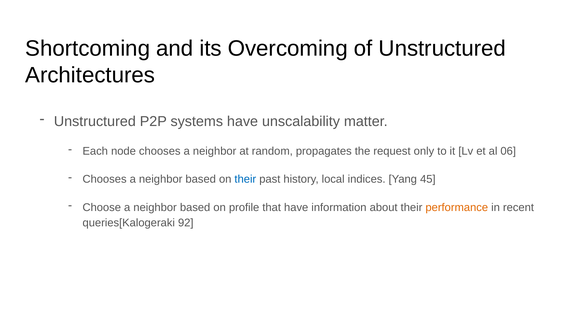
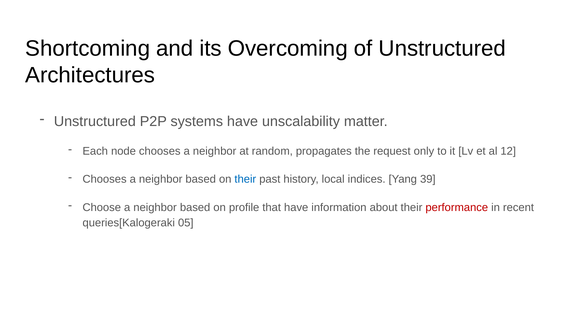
06: 06 -> 12
45: 45 -> 39
performance colour: orange -> red
92: 92 -> 05
